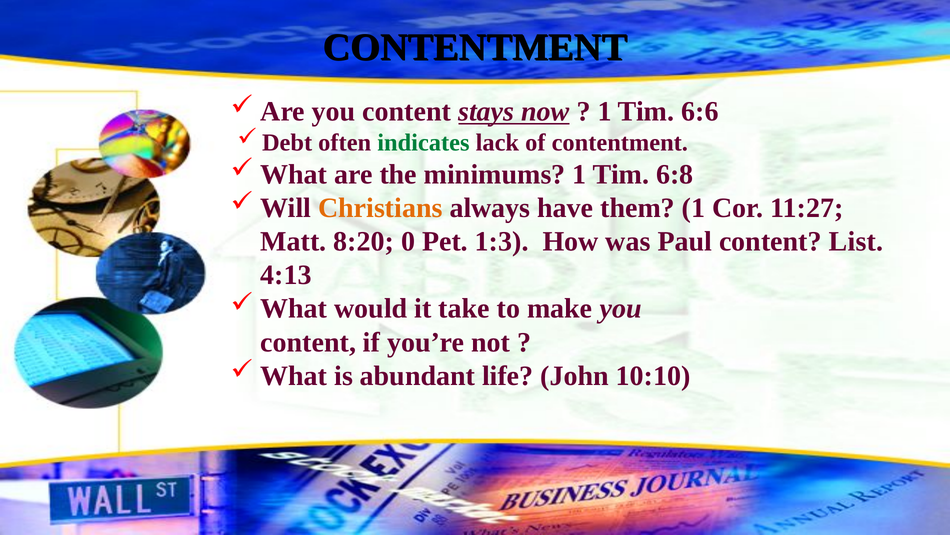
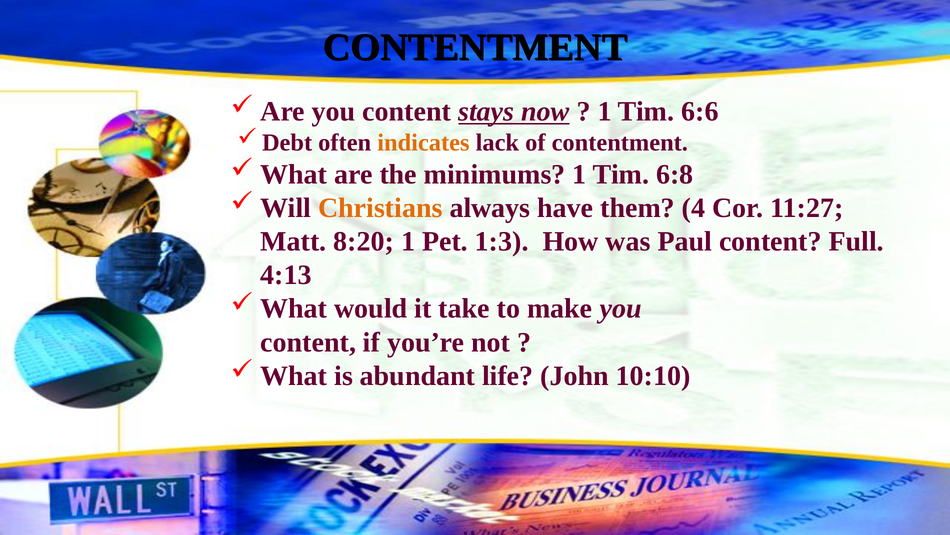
indicates colour: green -> orange
them 1: 1 -> 4
8:20 0: 0 -> 1
List: List -> Full
